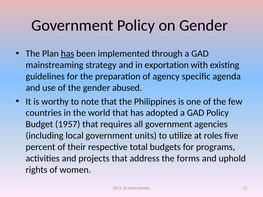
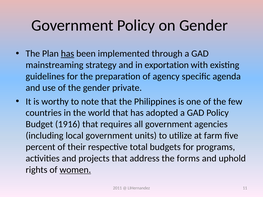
abused: abused -> private
1957: 1957 -> 1916
roles: roles -> farm
women underline: none -> present
